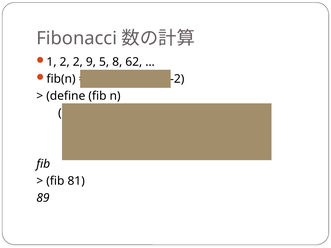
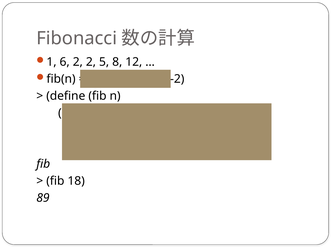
1 2: 2 -> 6
2 9: 9 -> 2
62: 62 -> 12
81: 81 -> 18
